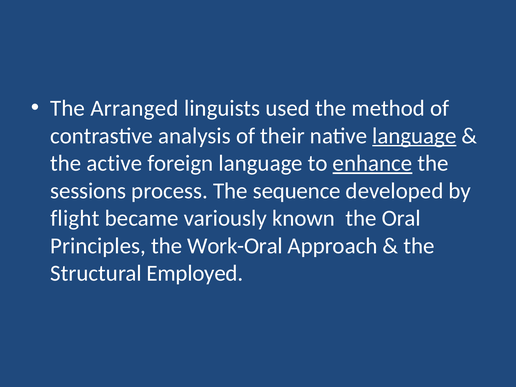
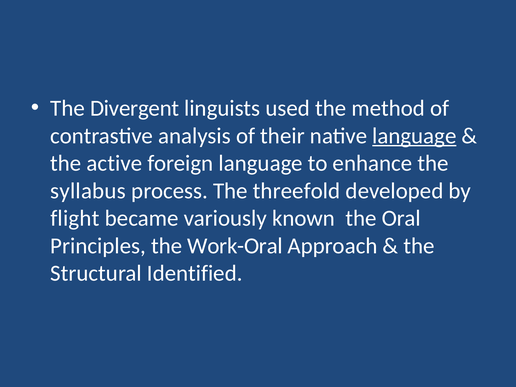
Arranged: Arranged -> Divergent
enhance underline: present -> none
sessions: sessions -> syllabus
sequence: sequence -> threefold
Employed: Employed -> Identified
